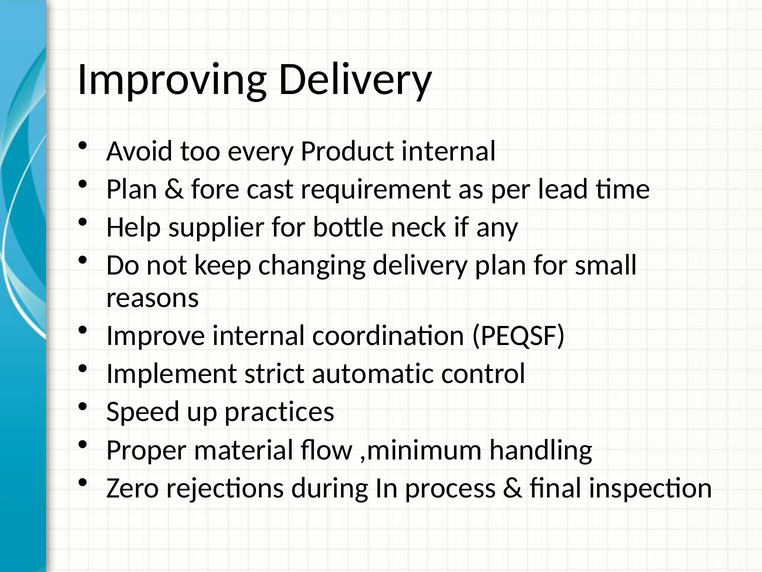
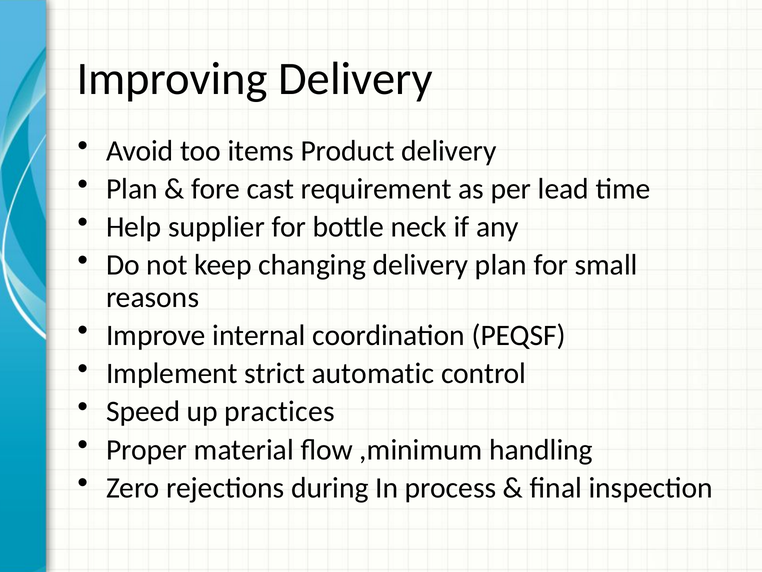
every: every -> items
Product internal: internal -> delivery
